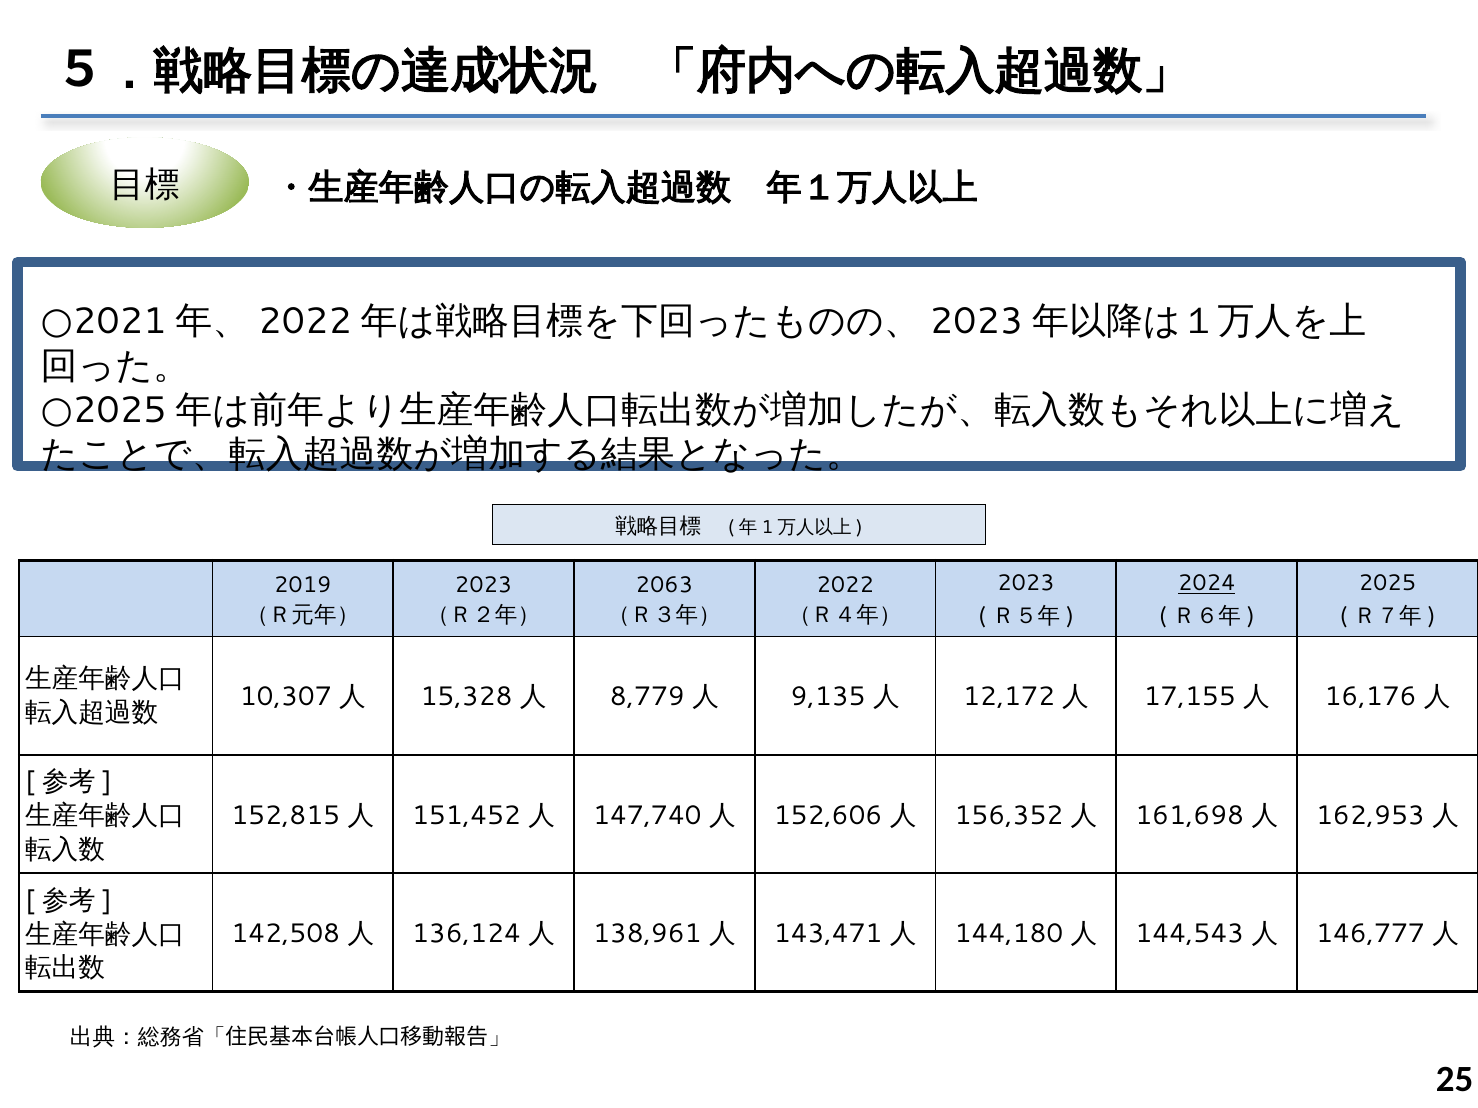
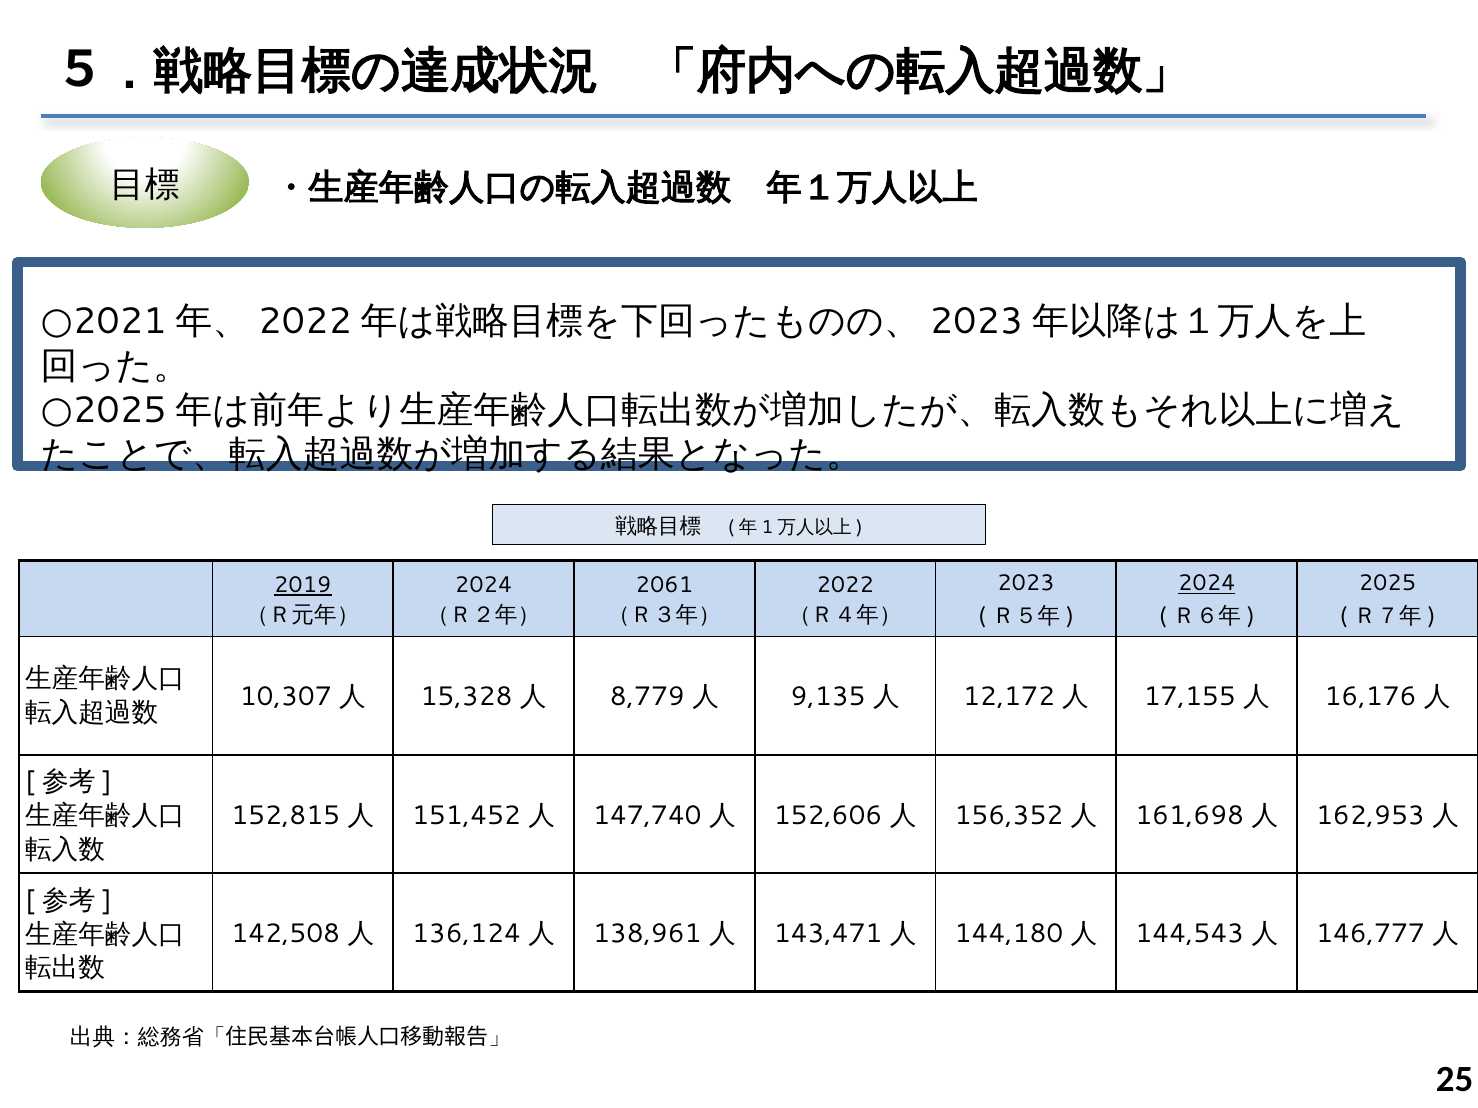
2019 underline: none -> present
2023 at (484, 586): 2023 -> 2024
2063: 2063 -> 2061
